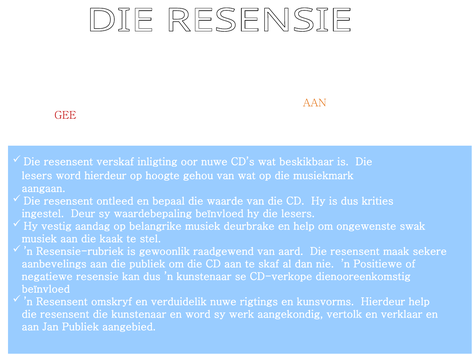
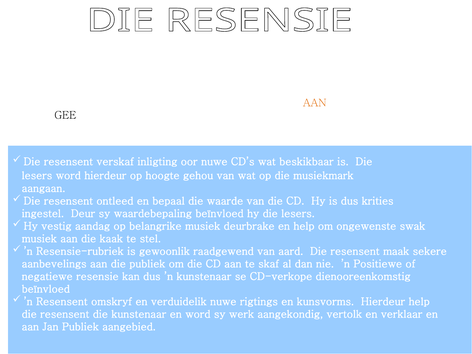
GEE colour: red -> black
